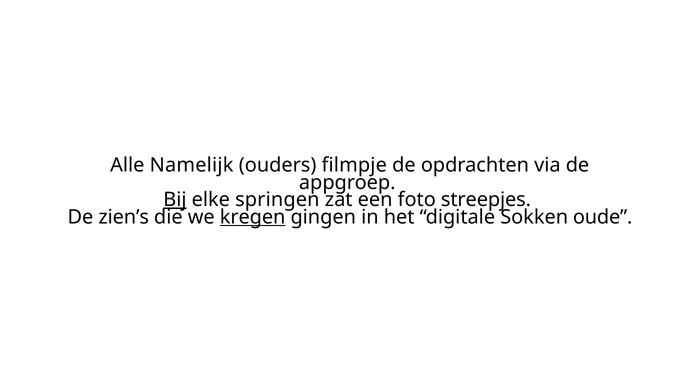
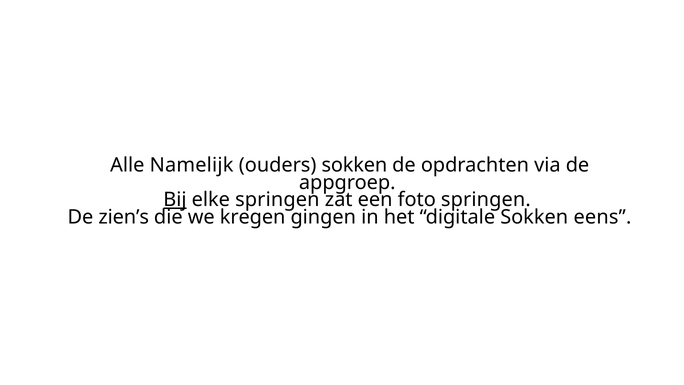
ouders filmpje: filmpje -> sokken
foto streepjes: streepjes -> springen
kregen underline: present -> none
oude: oude -> eens
